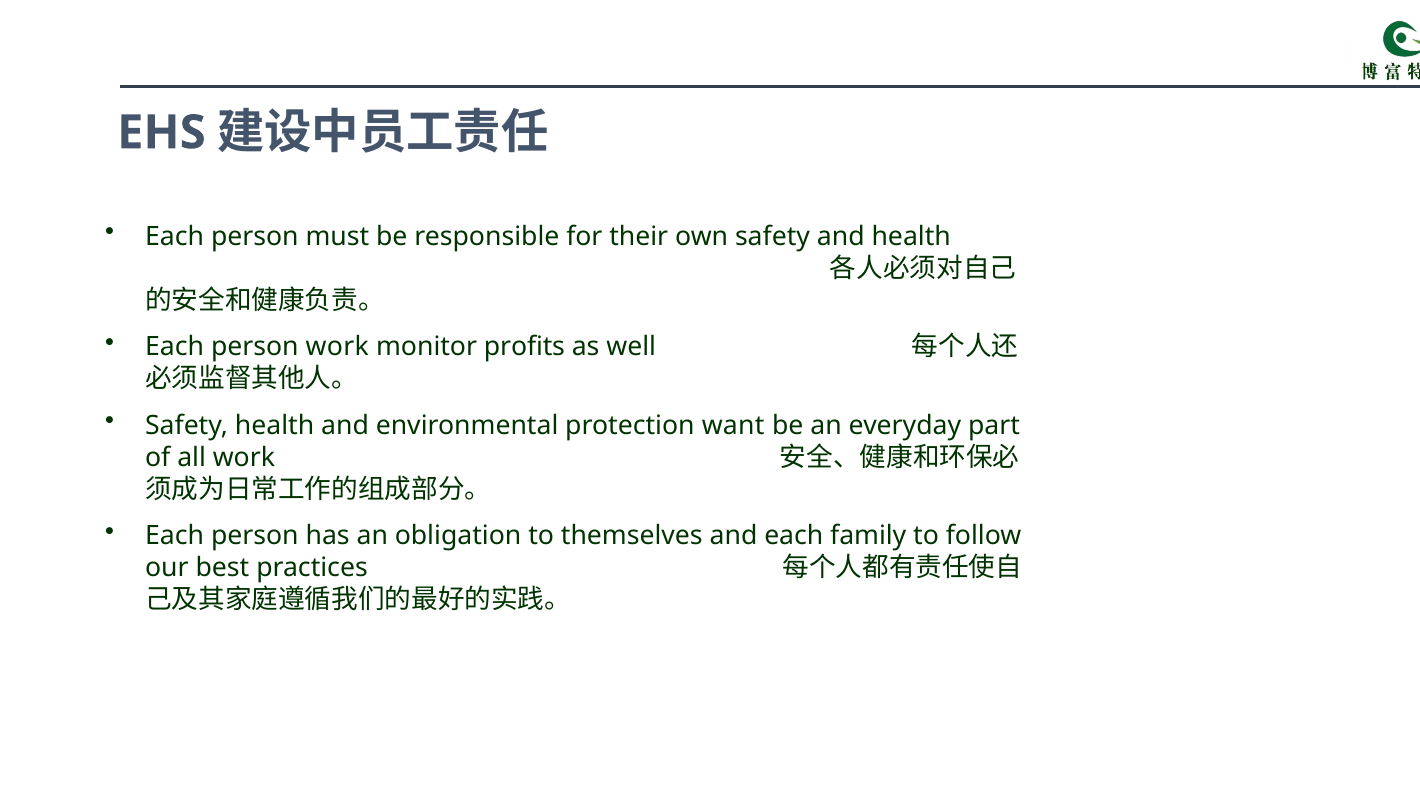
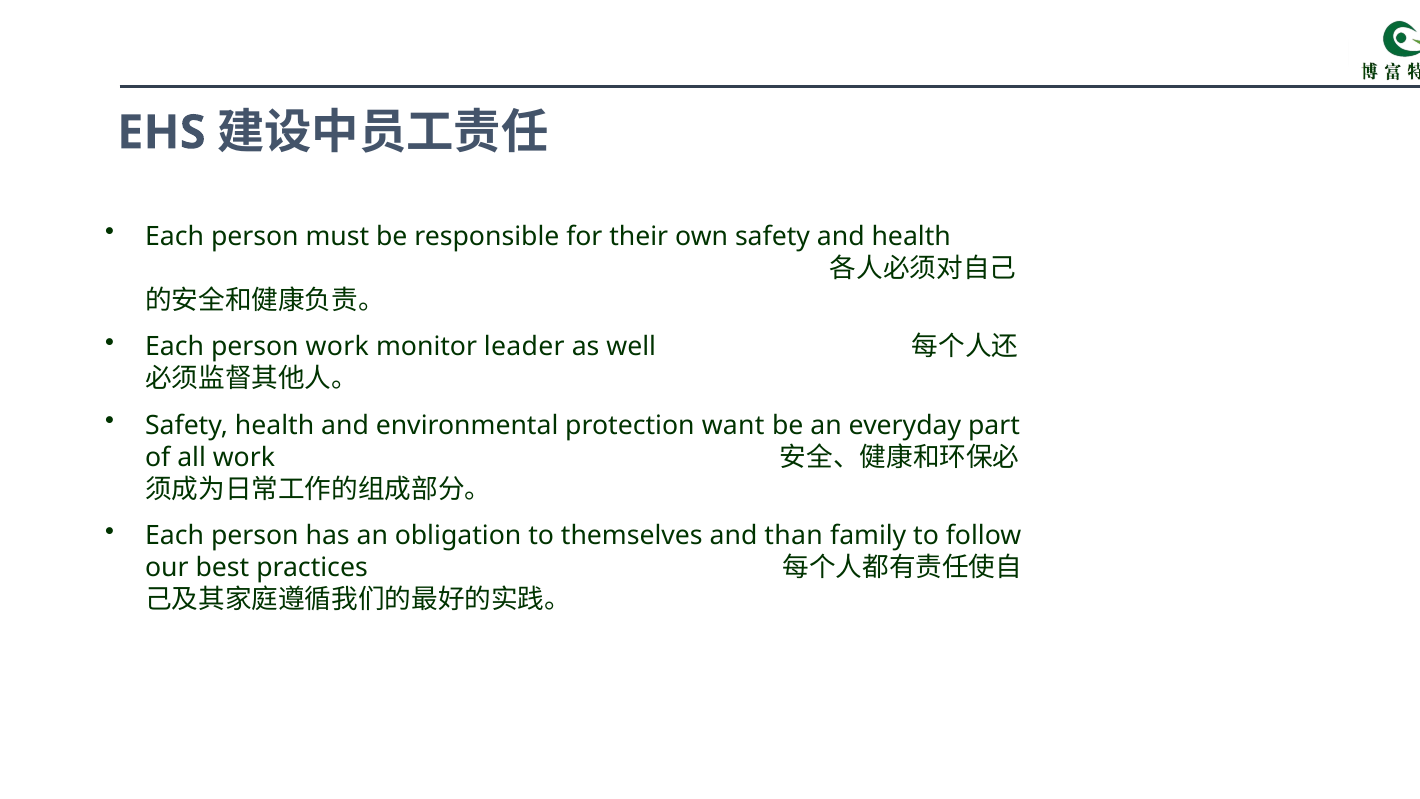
profits: profits -> leader
and each: each -> than
